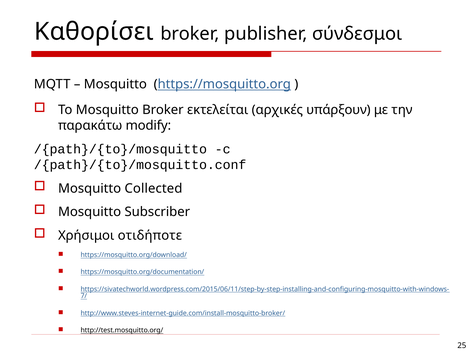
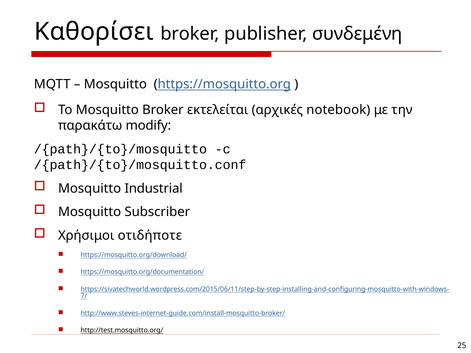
σύνδεσμοι: σύνδεσμοι -> συνδεμένη
υπάρξουν: υπάρξουν -> notebook
Collected: Collected -> Industrial
